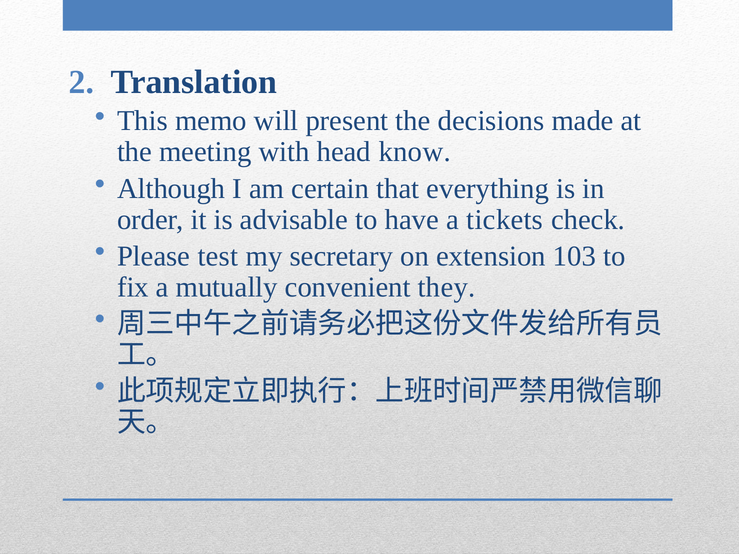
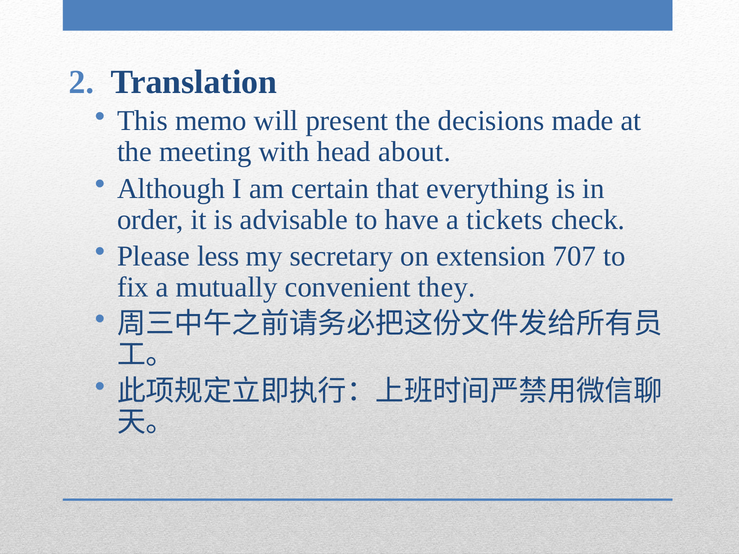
know: know -> about
test: test -> less
103: 103 -> 707
